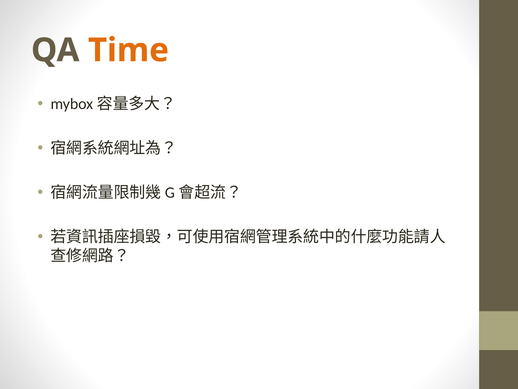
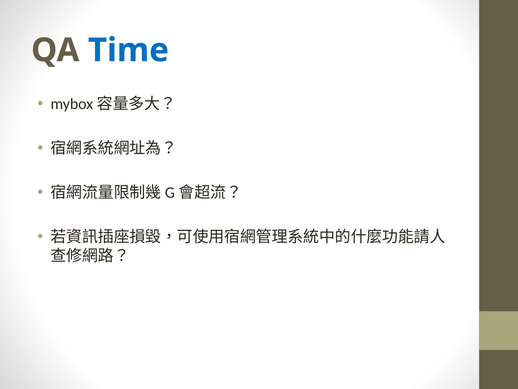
Time colour: orange -> blue
